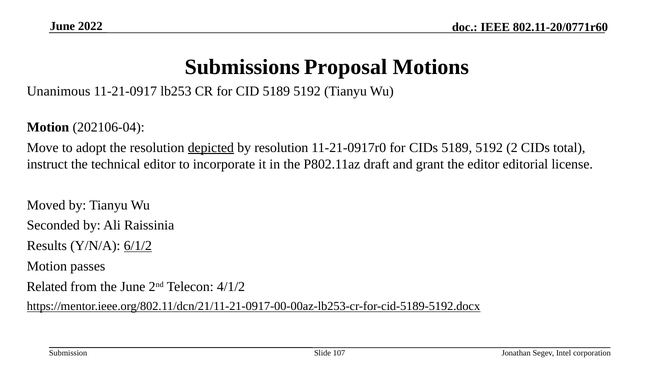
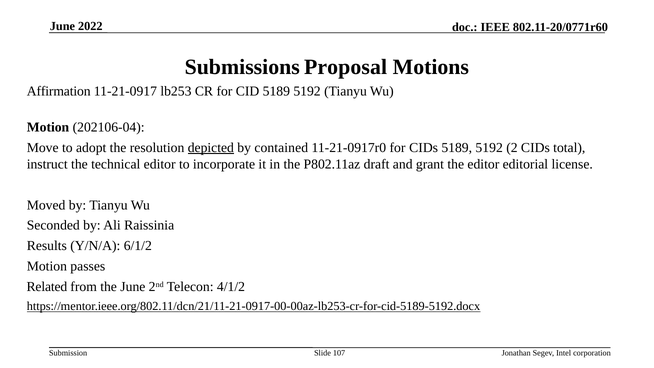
Unanimous: Unanimous -> Affirmation
by resolution: resolution -> contained
6/1/2 underline: present -> none
